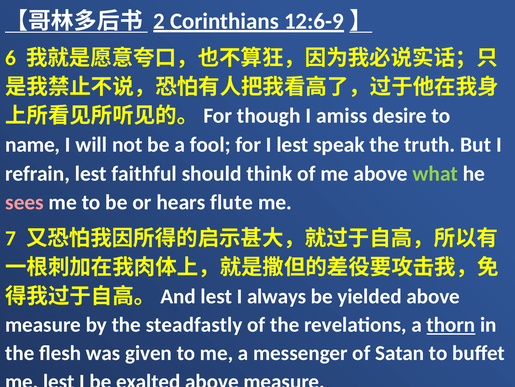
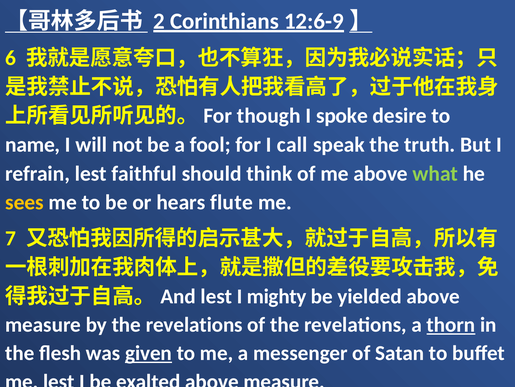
amiss: amiss -> spoke
I lest: lest -> call
sees colour: pink -> yellow
always: always -> mighty
by the steadfastly: steadfastly -> revelations
given underline: none -> present
